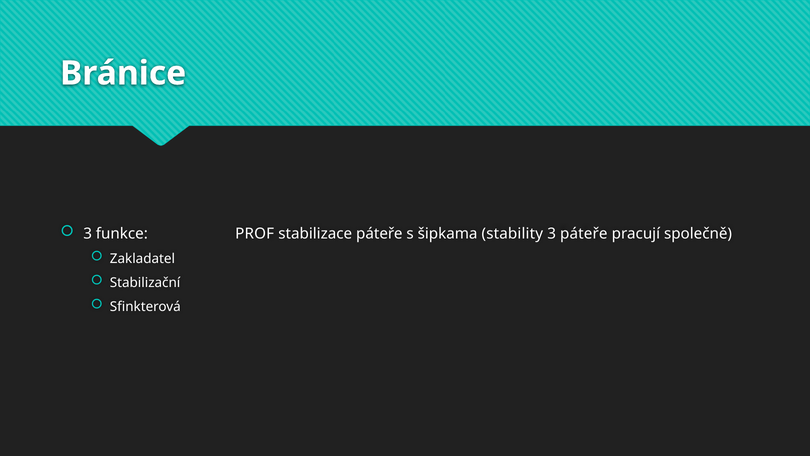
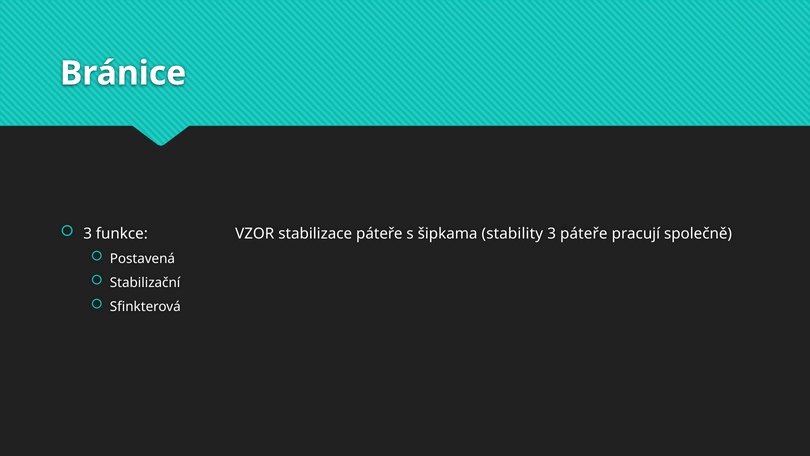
PROF: PROF -> VZOR
Zakladatel: Zakladatel -> Postavená
